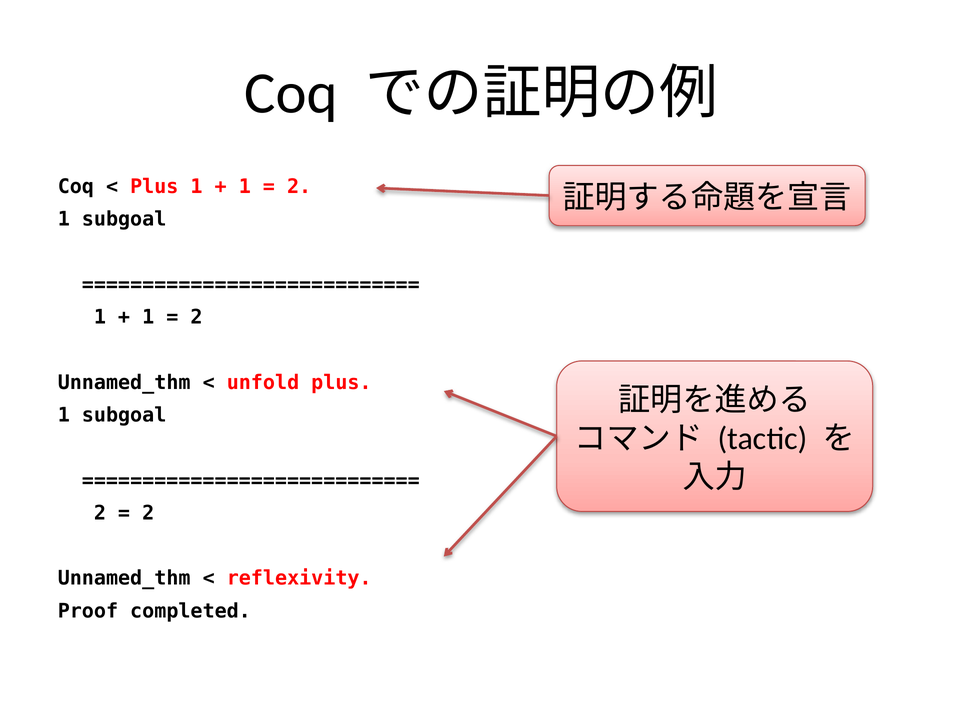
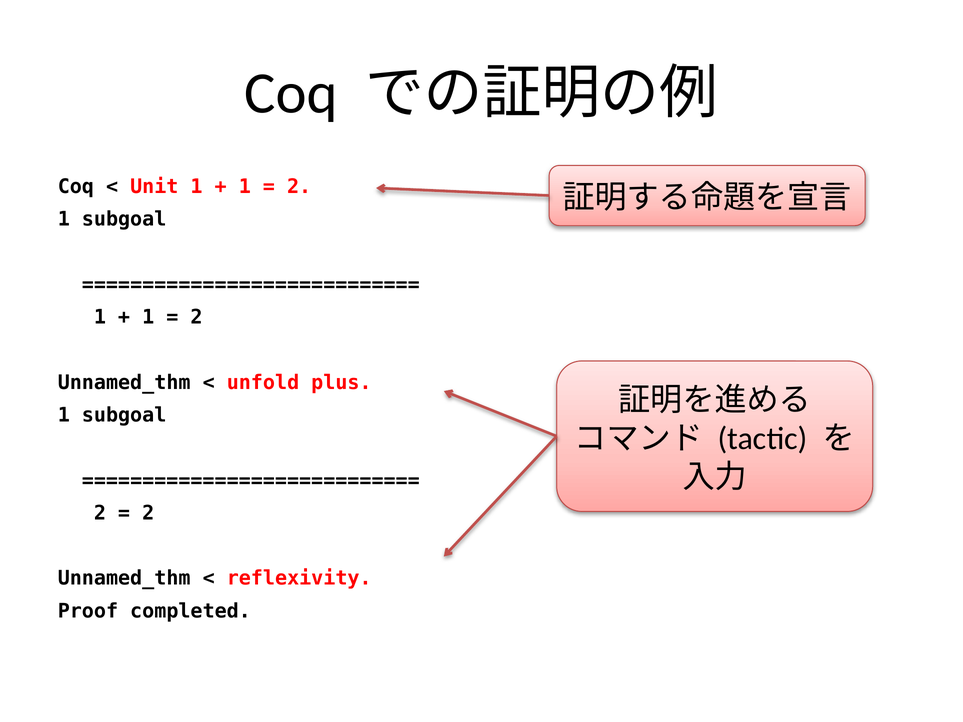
Plus at (154, 187): Plus -> Unit
